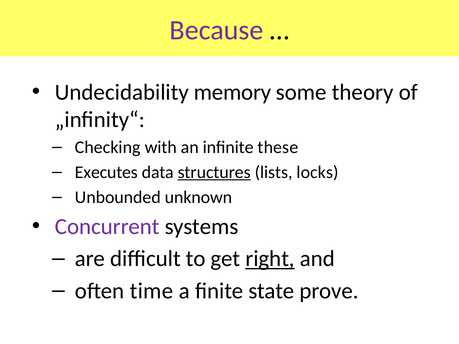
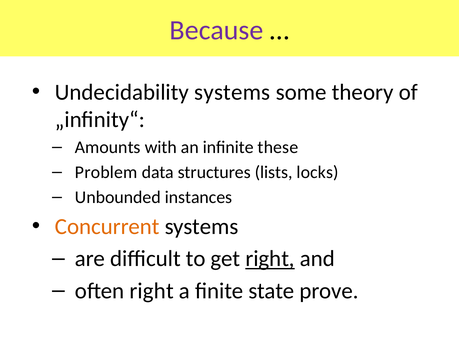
Undecidability memory: memory -> systems
Checking: Checking -> Amounts
Executes: Executes -> Problem
structures underline: present -> none
unknown: unknown -> instances
Concurrent colour: purple -> orange
often time: time -> right
